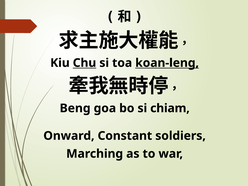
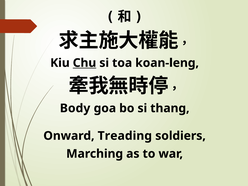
koan-leng underline: present -> none
Beng: Beng -> Body
chiam: chiam -> thang
Constant: Constant -> Treading
